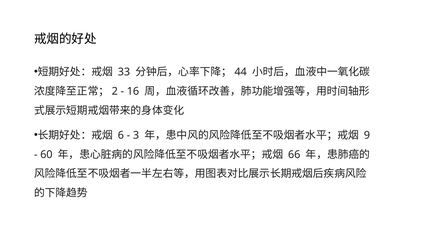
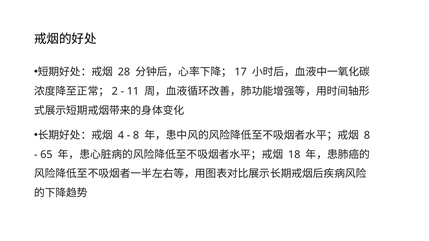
33: 33 -> 28
44: 44 -> 17
16: 16 -> 11
6: 6 -> 4
3 at (136, 135): 3 -> 8
9 at (367, 135): 9 -> 8
60: 60 -> 65
66: 66 -> 18
